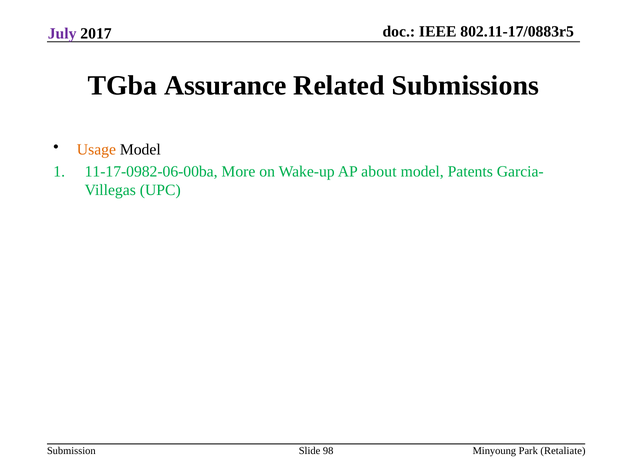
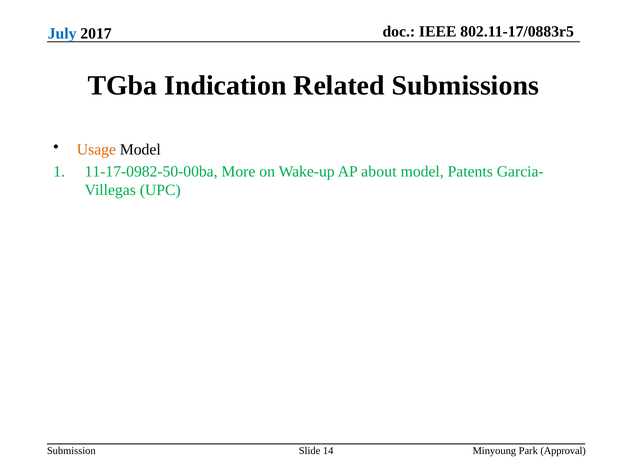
July colour: purple -> blue
Assurance: Assurance -> Indication
11-17-0982-06-00ba: 11-17-0982-06-00ba -> 11-17-0982-50-00ba
98: 98 -> 14
Retaliate: Retaliate -> Approval
